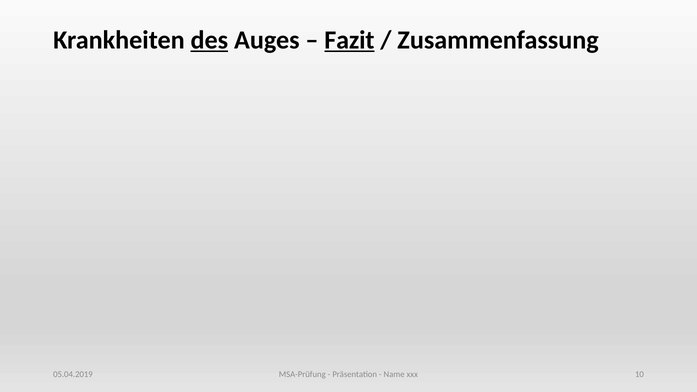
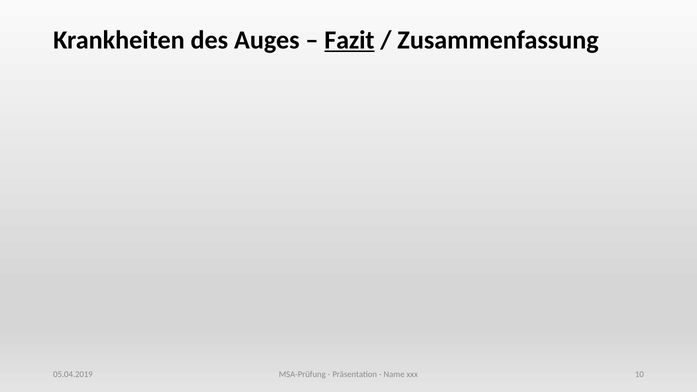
des underline: present -> none
